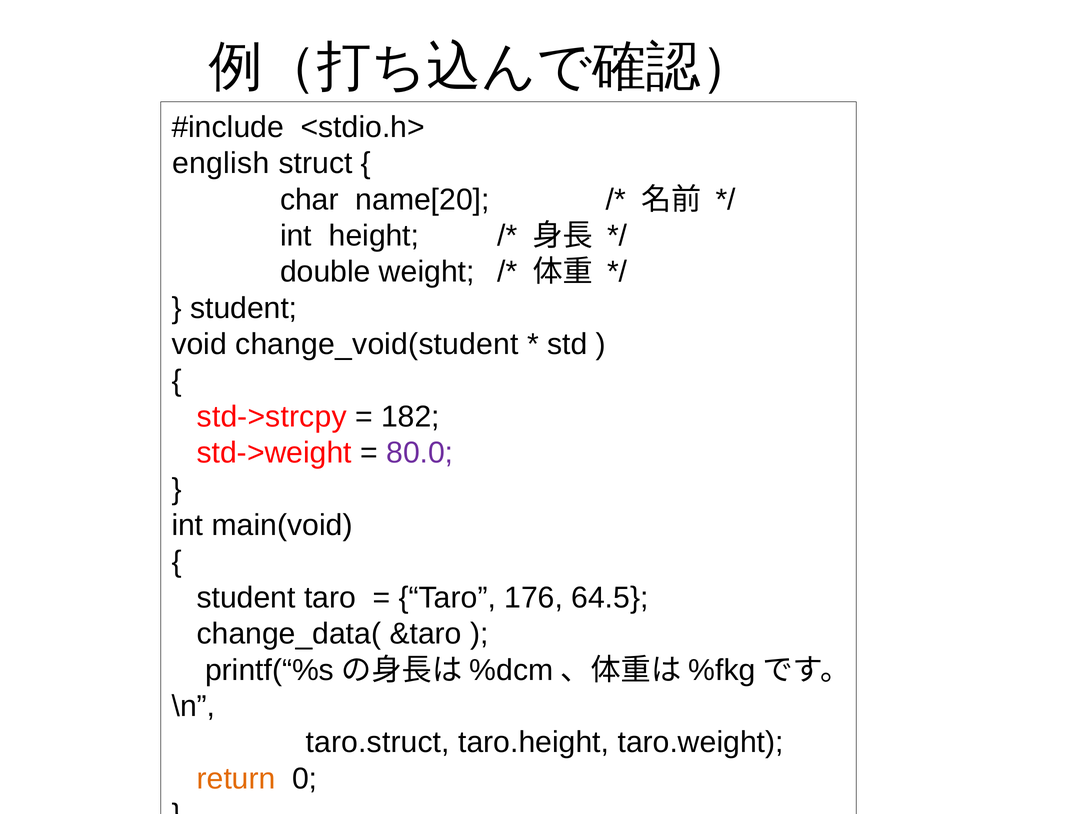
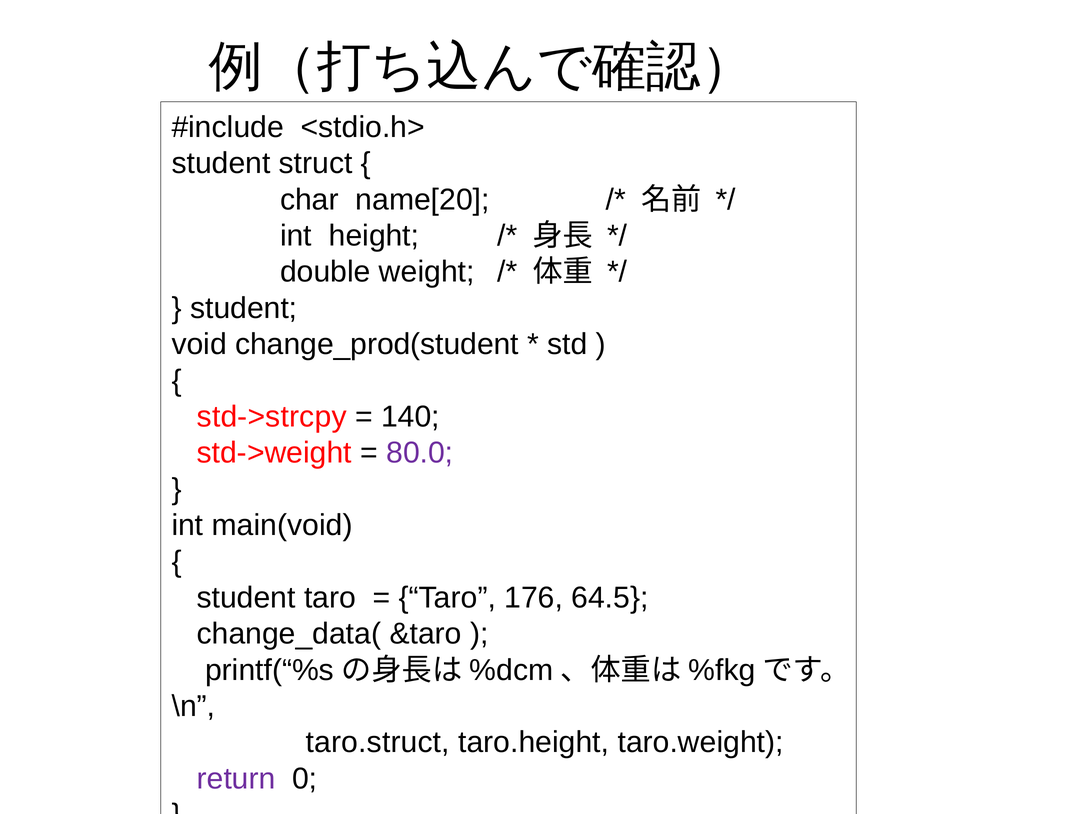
english at (221, 163): english -> student
change_void(student: change_void(student -> change_prod(student
182: 182 -> 140
return colour: orange -> purple
